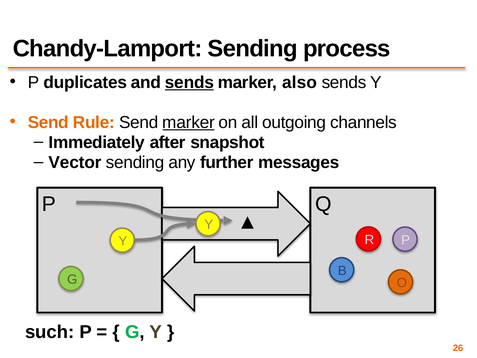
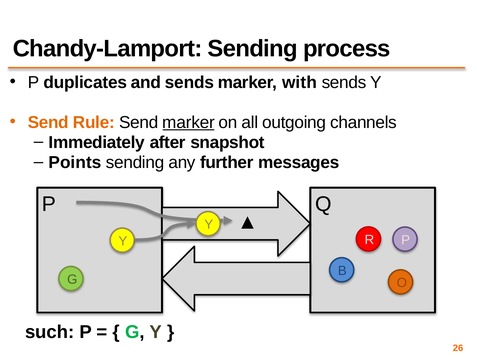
sends at (189, 82) underline: present -> none
also: also -> with
Vector: Vector -> Points
